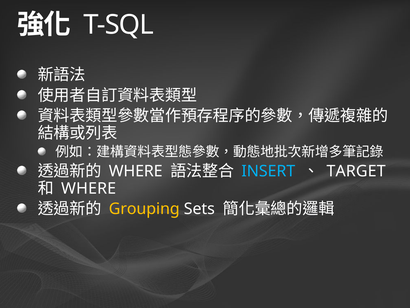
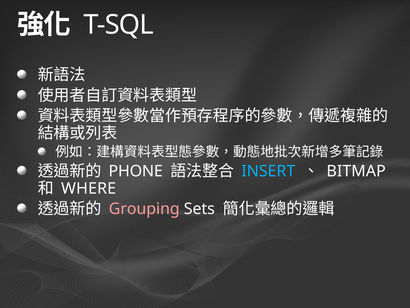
WHERE at (136, 171): WHERE -> PHONE
TARGET: TARGET -> BITMAP
Grouping colour: yellow -> pink
